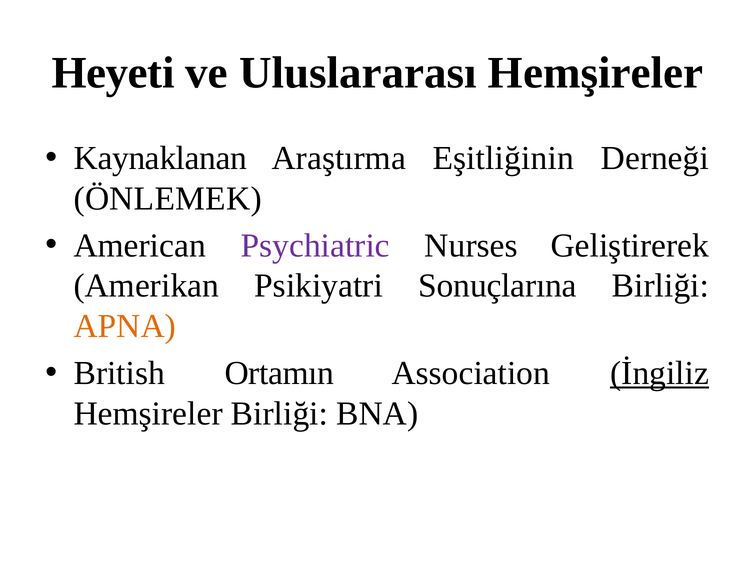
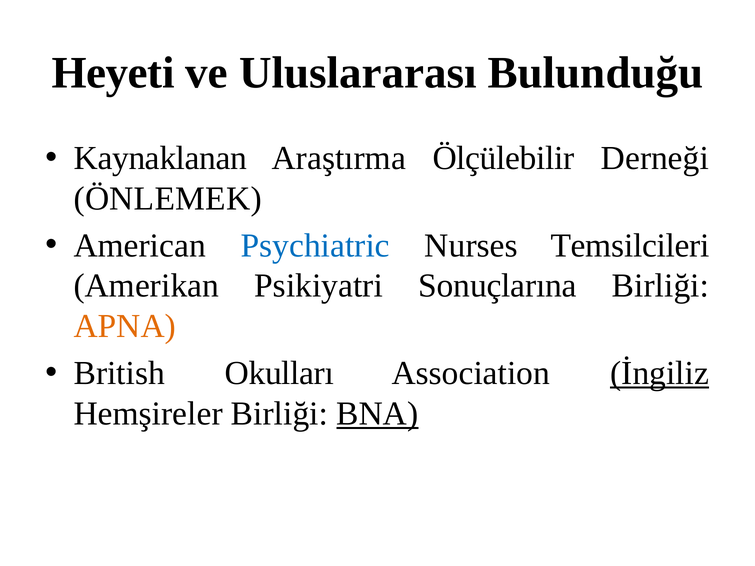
Uluslararası Hemşireler: Hemşireler -> Bulunduğu
Eşitliğinin: Eşitliğinin -> Ölçülebilir
Psychiatric colour: purple -> blue
Geliştirerek: Geliştirerek -> Temsilcileri
Ortamın: Ortamın -> Okulları
BNA underline: none -> present
